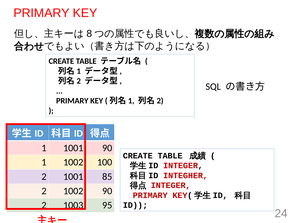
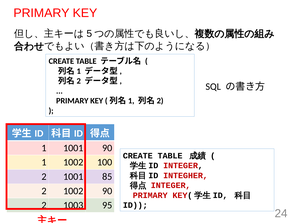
8: 8 -> 5
